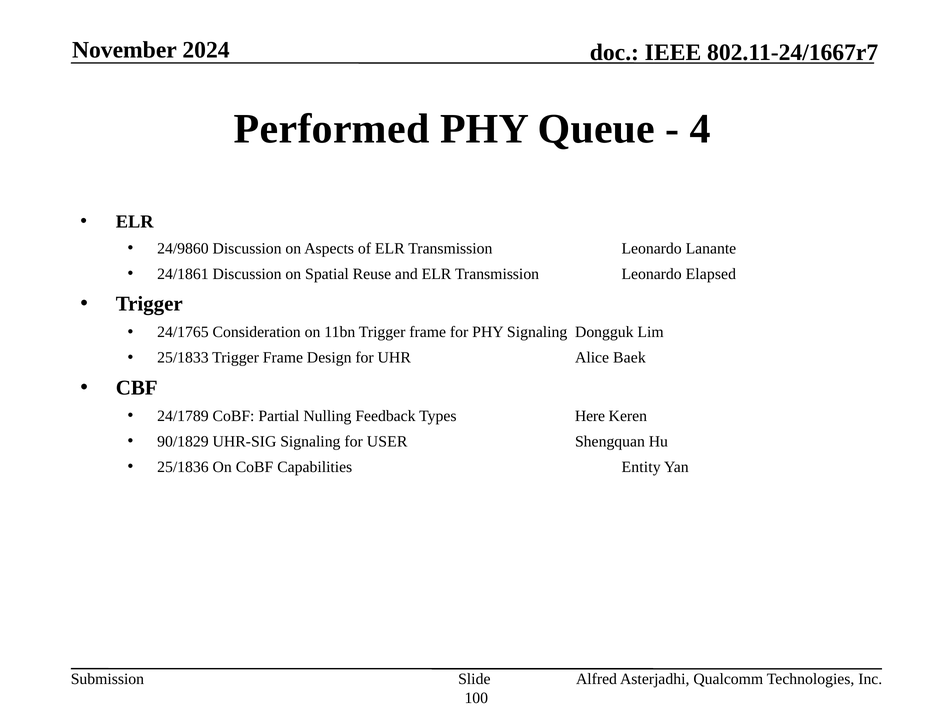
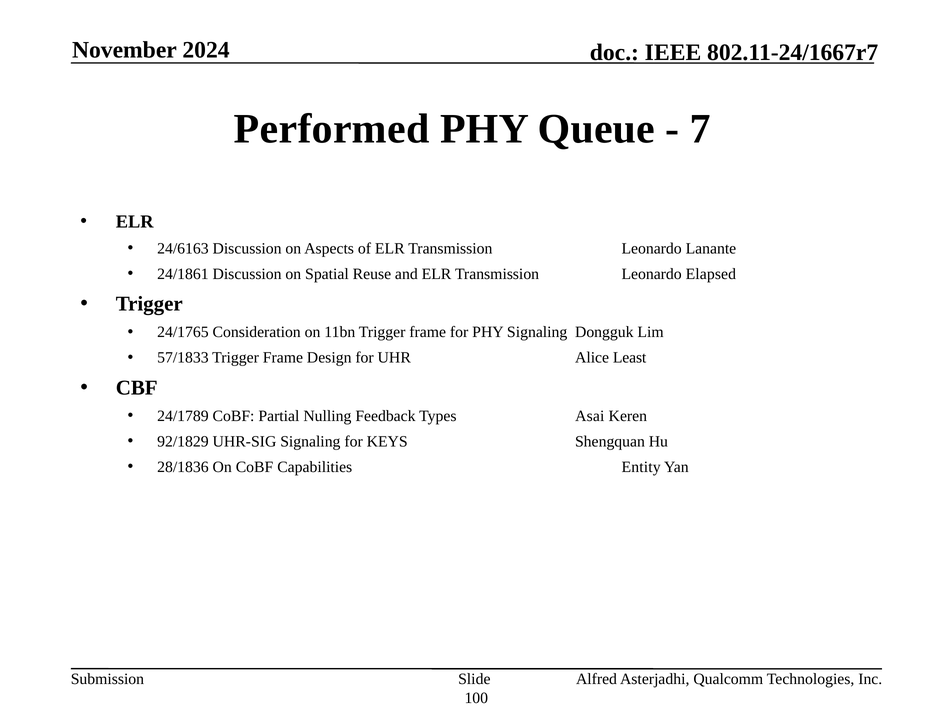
4: 4 -> 7
24/9860: 24/9860 -> 24/6163
25/1833: 25/1833 -> 57/1833
Baek: Baek -> Least
Here: Here -> Asai
90/1829: 90/1829 -> 92/1829
USER: USER -> KEYS
25/1836: 25/1836 -> 28/1836
